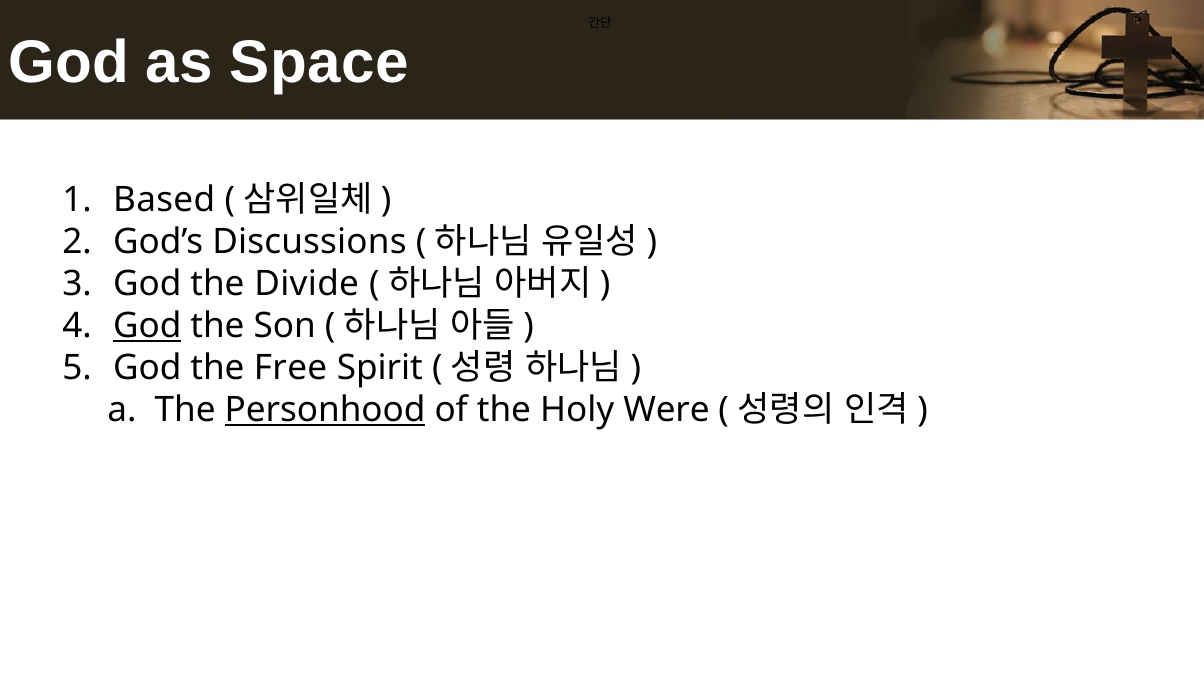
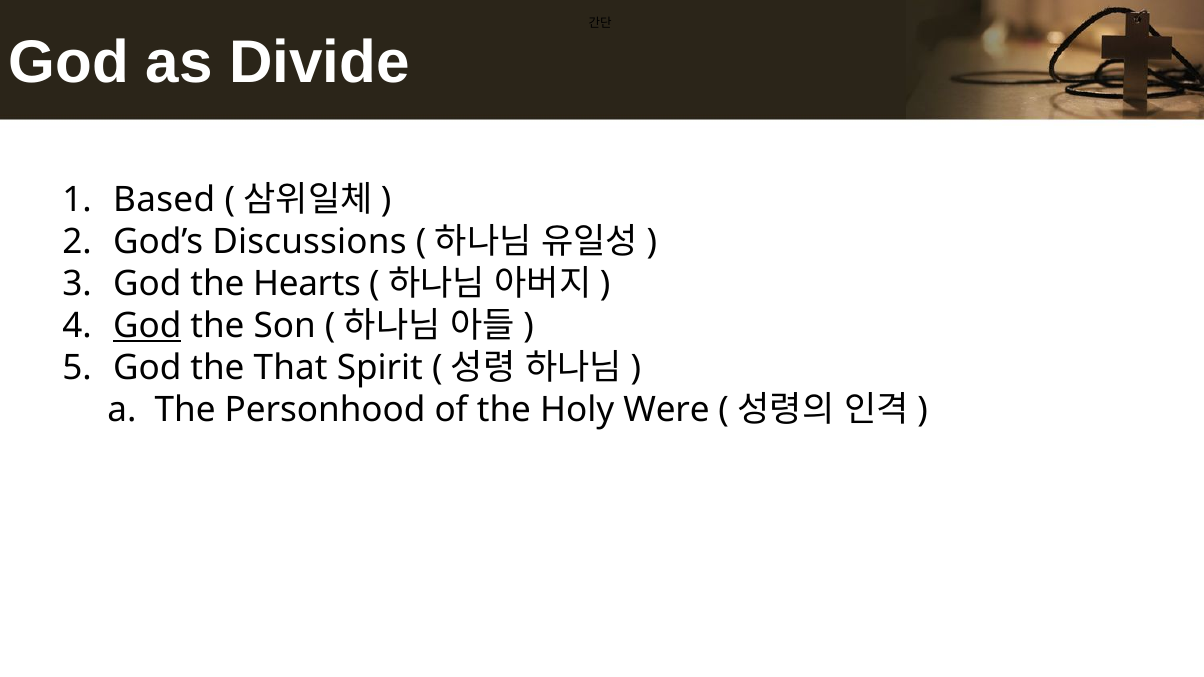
Space: Space -> Divide
Divide: Divide -> Hearts
Free: Free -> That
Personhood underline: present -> none
